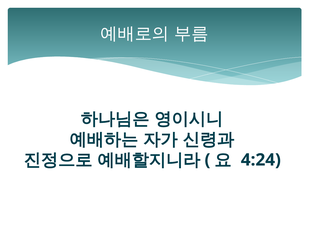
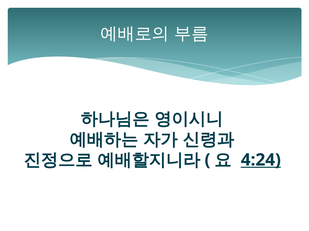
4:24 underline: none -> present
